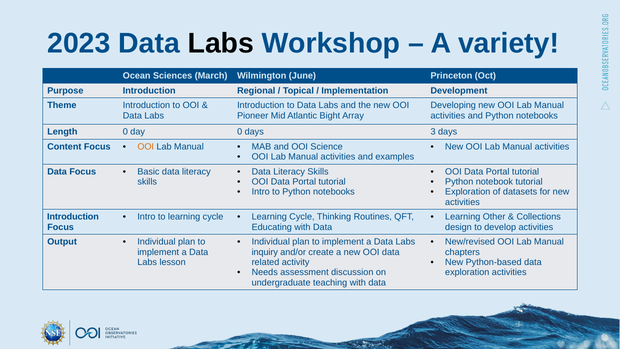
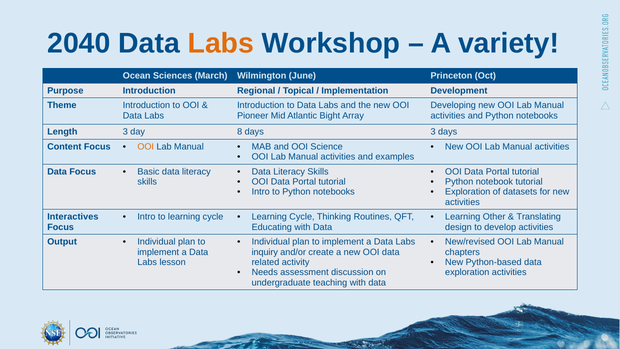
2023: 2023 -> 2040
Labs at (221, 43) colour: black -> orange
Length 0: 0 -> 3
day 0: 0 -> 8
Introduction at (73, 217): Introduction -> Interactives
Collections: Collections -> Translating
